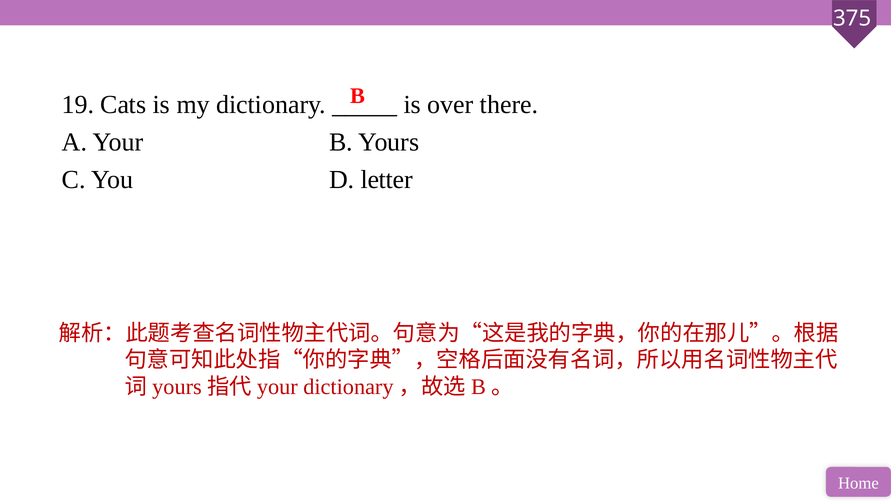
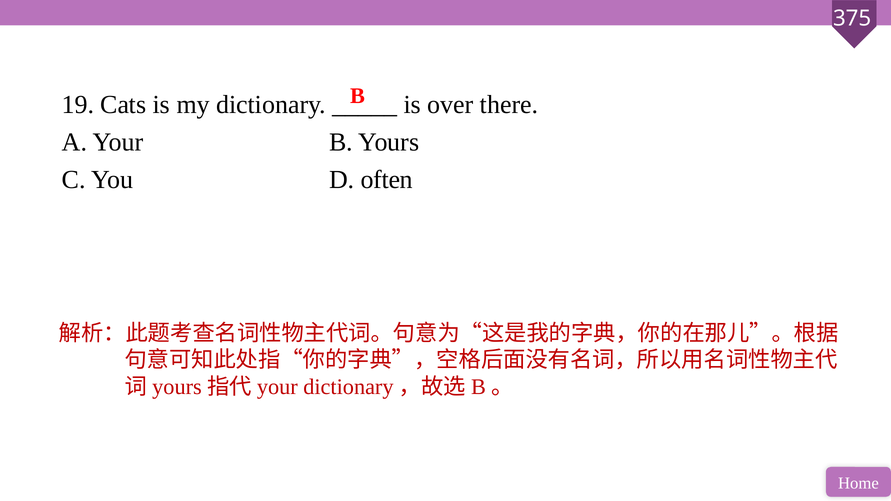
letter: letter -> often
